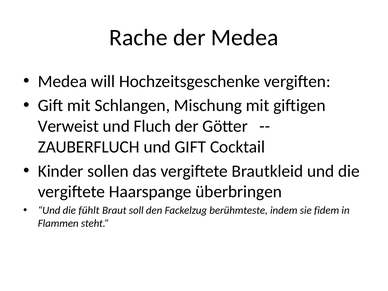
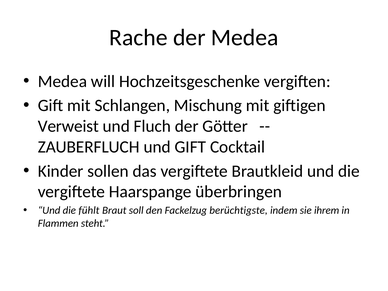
berühmteste: berühmteste -> berüchtigste
fidem: fidem -> ihrem
